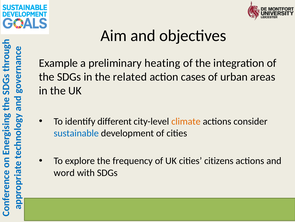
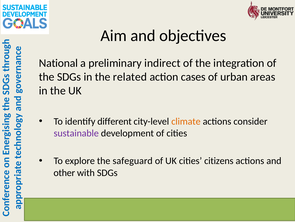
Example: Example -> National
heating: heating -> indirect
sustainable colour: blue -> purple
frequency: frequency -> safeguard
word: word -> other
